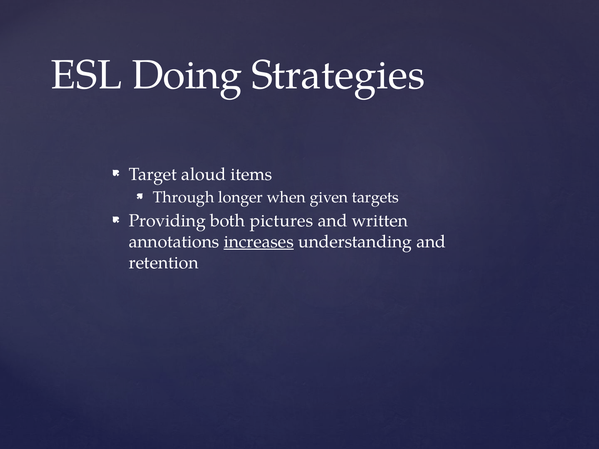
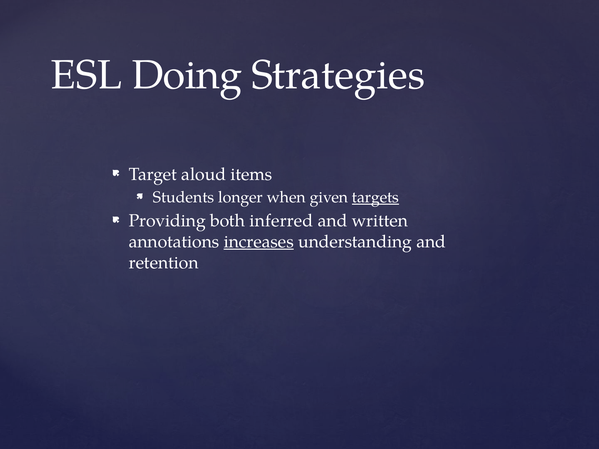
Through: Through -> Students
targets underline: none -> present
pictures: pictures -> inferred
